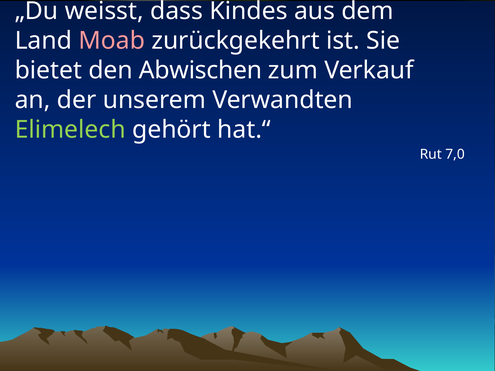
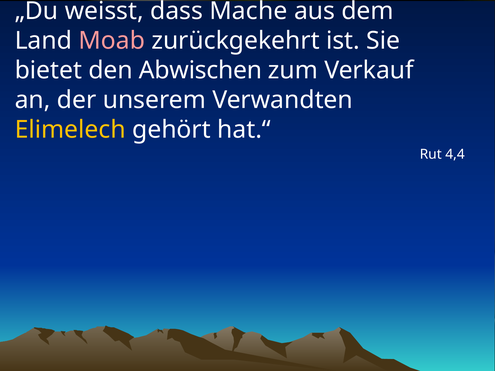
Kindes: Kindes -> Mache
Elimelech colour: light green -> yellow
7,0: 7,0 -> 4,4
